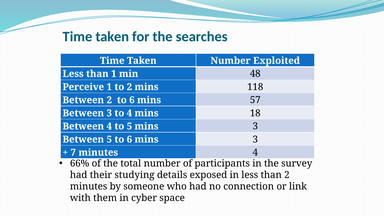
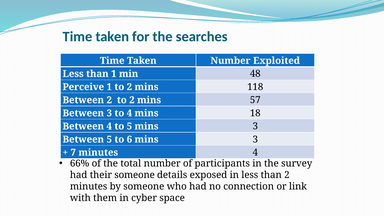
2 to 6: 6 -> 2
their studying: studying -> someone
